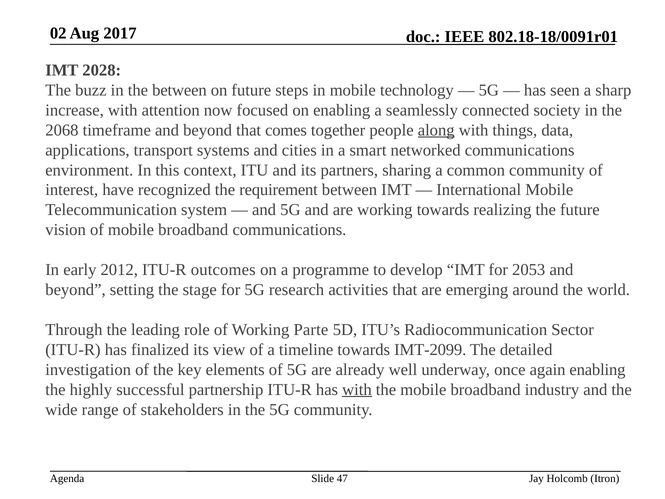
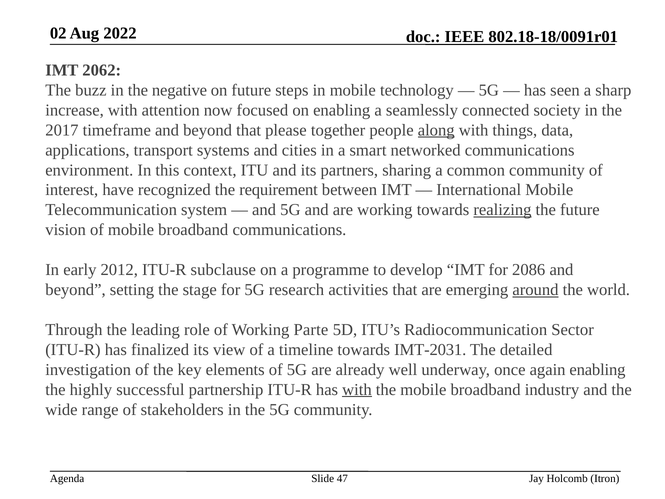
2017: 2017 -> 2022
2028: 2028 -> 2062
the between: between -> negative
2068: 2068 -> 2017
comes: comes -> please
realizing underline: none -> present
outcomes: outcomes -> subclause
2053: 2053 -> 2086
around underline: none -> present
IMT-2099: IMT-2099 -> IMT-2031
